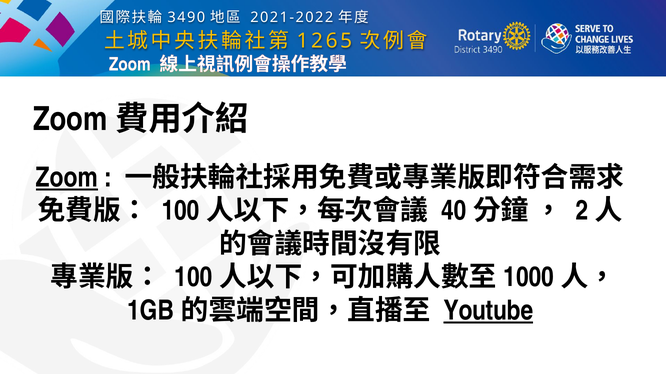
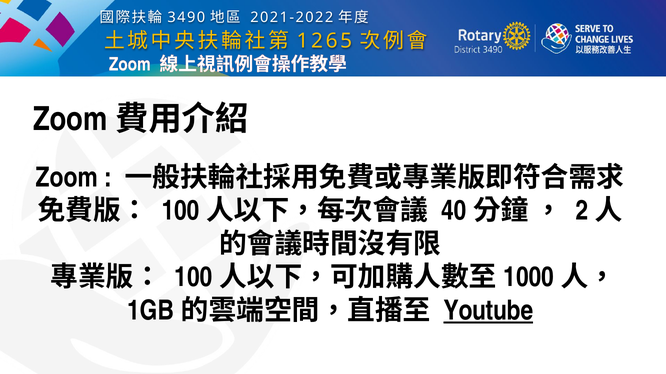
Zoom at (67, 178) underline: present -> none
